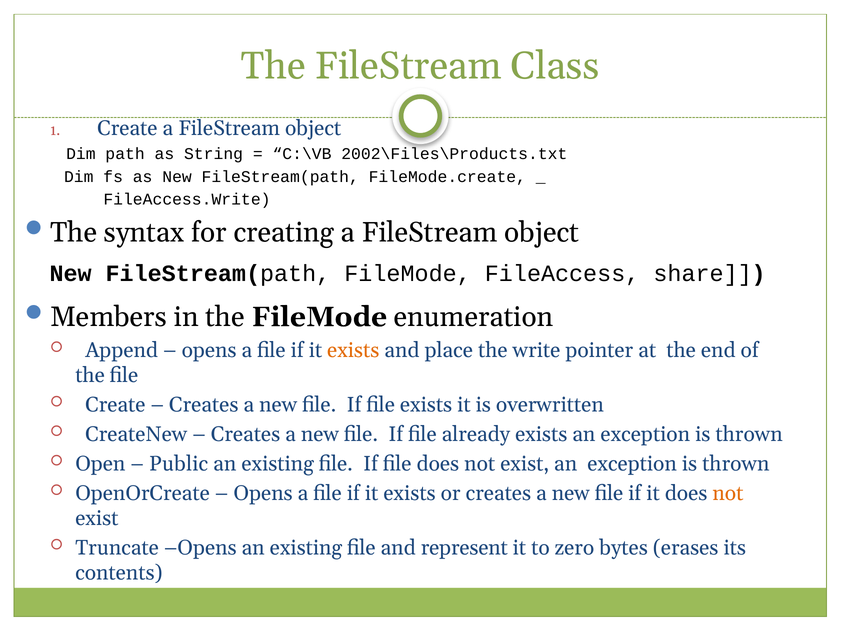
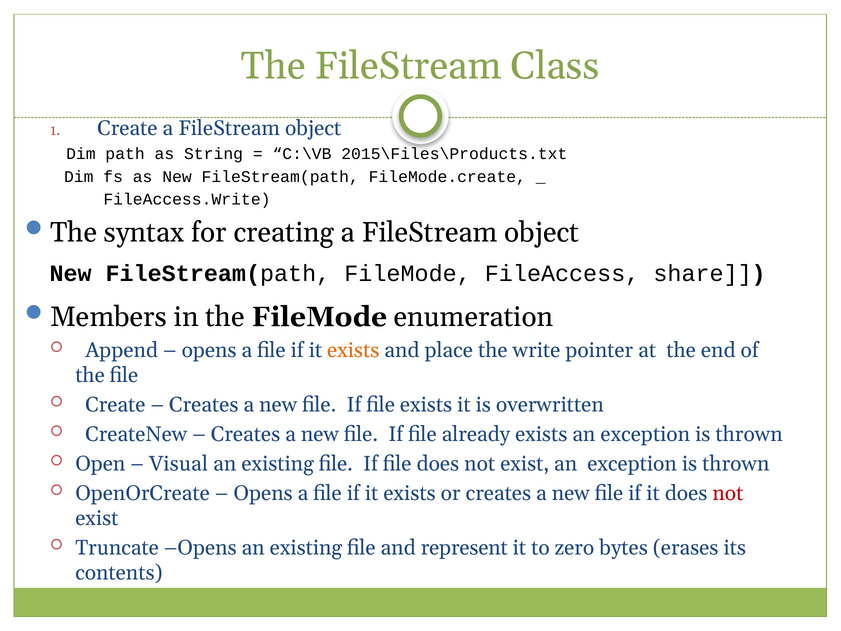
2002\Files\Products.txt: 2002\Files\Products.txt -> 2015\Files\Products.txt
Public: Public -> Visual
not at (728, 493) colour: orange -> red
